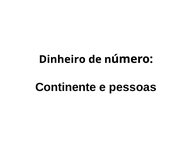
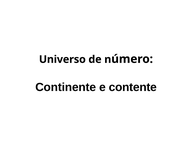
Dinheiro: Dinheiro -> Universo
pessoas: pessoas -> contente
